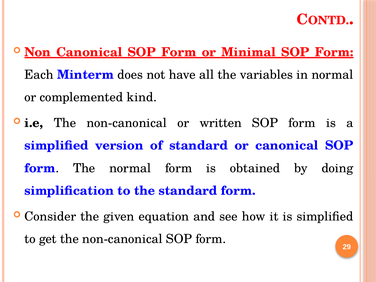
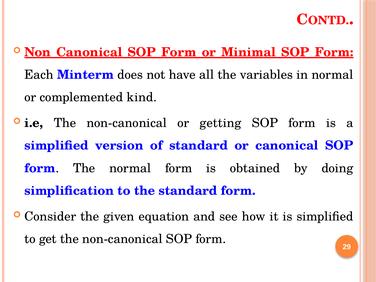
written: written -> getting
